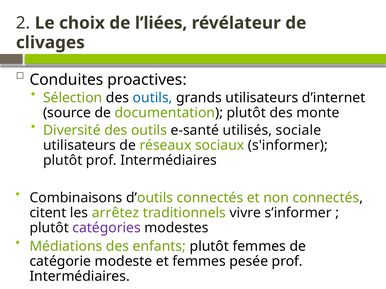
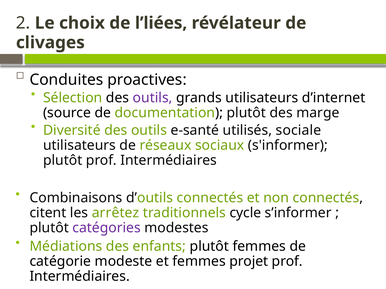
outils at (153, 98) colour: blue -> purple
monte: monte -> marge
vivre: vivre -> cycle
pesée: pesée -> projet
